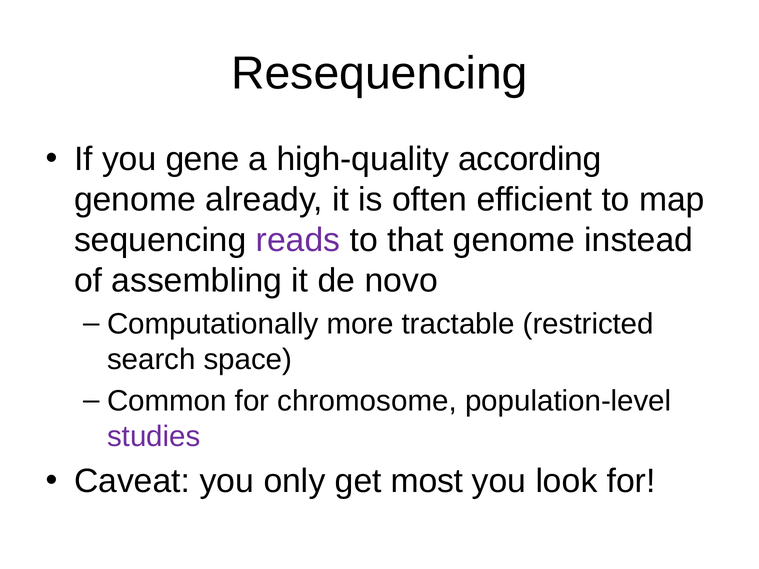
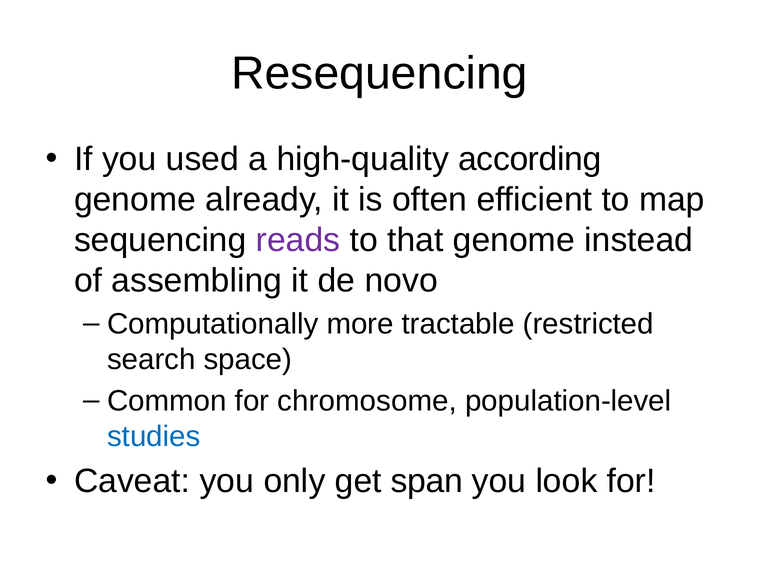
gene: gene -> used
studies colour: purple -> blue
most: most -> span
